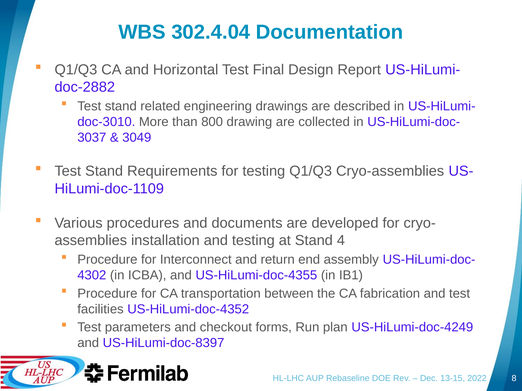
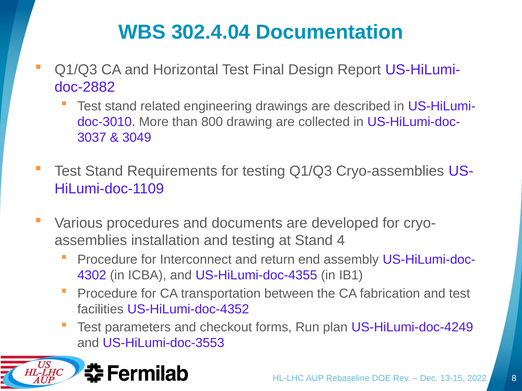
US-HiLumi-doc-8397: US-HiLumi-doc-8397 -> US-HiLumi-doc-3553
